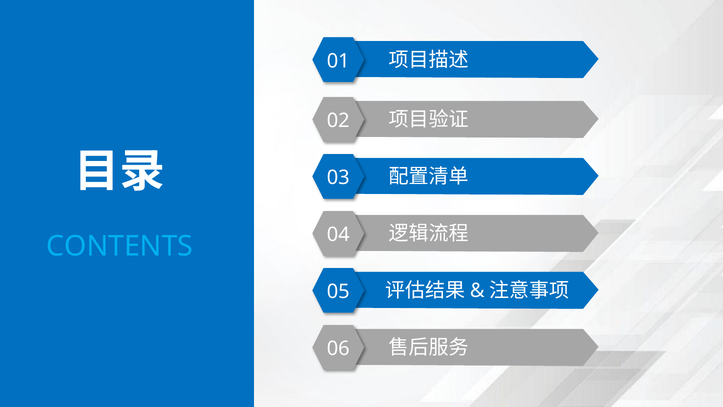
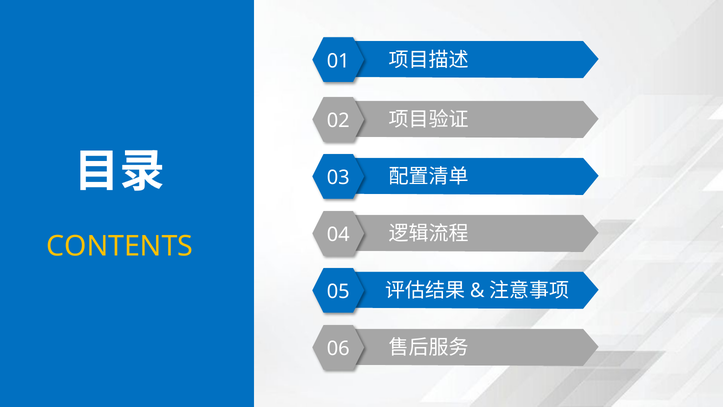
CONTENTS colour: light blue -> yellow
